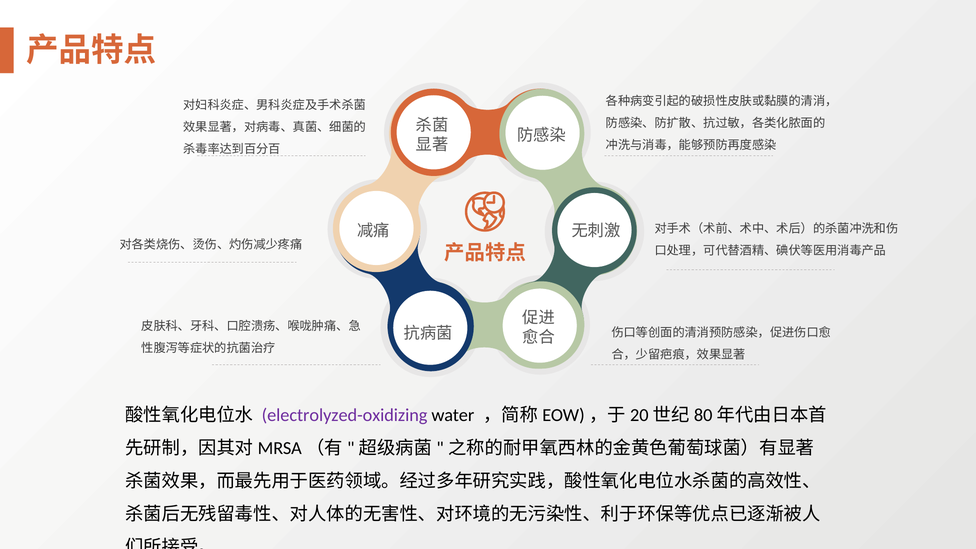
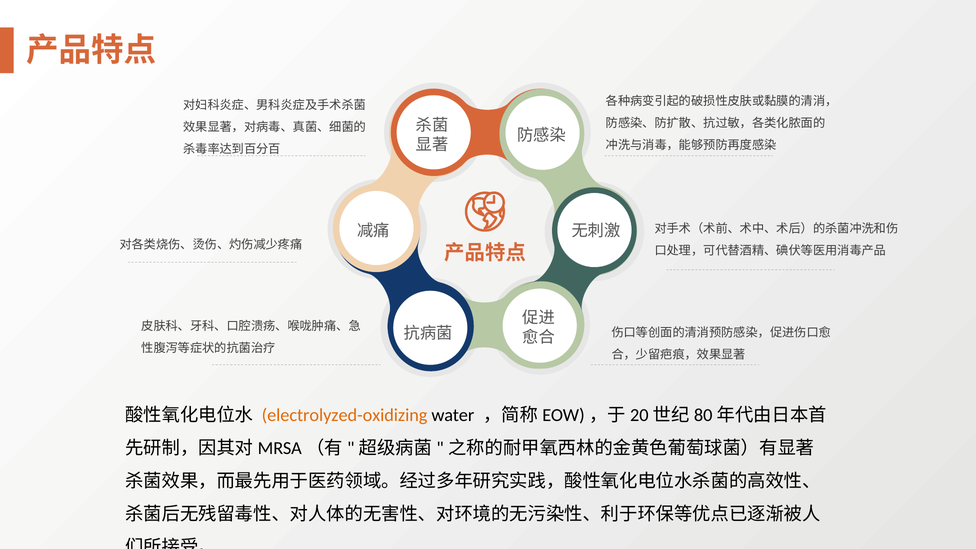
electrolyzed-oxidizing colour: purple -> orange
